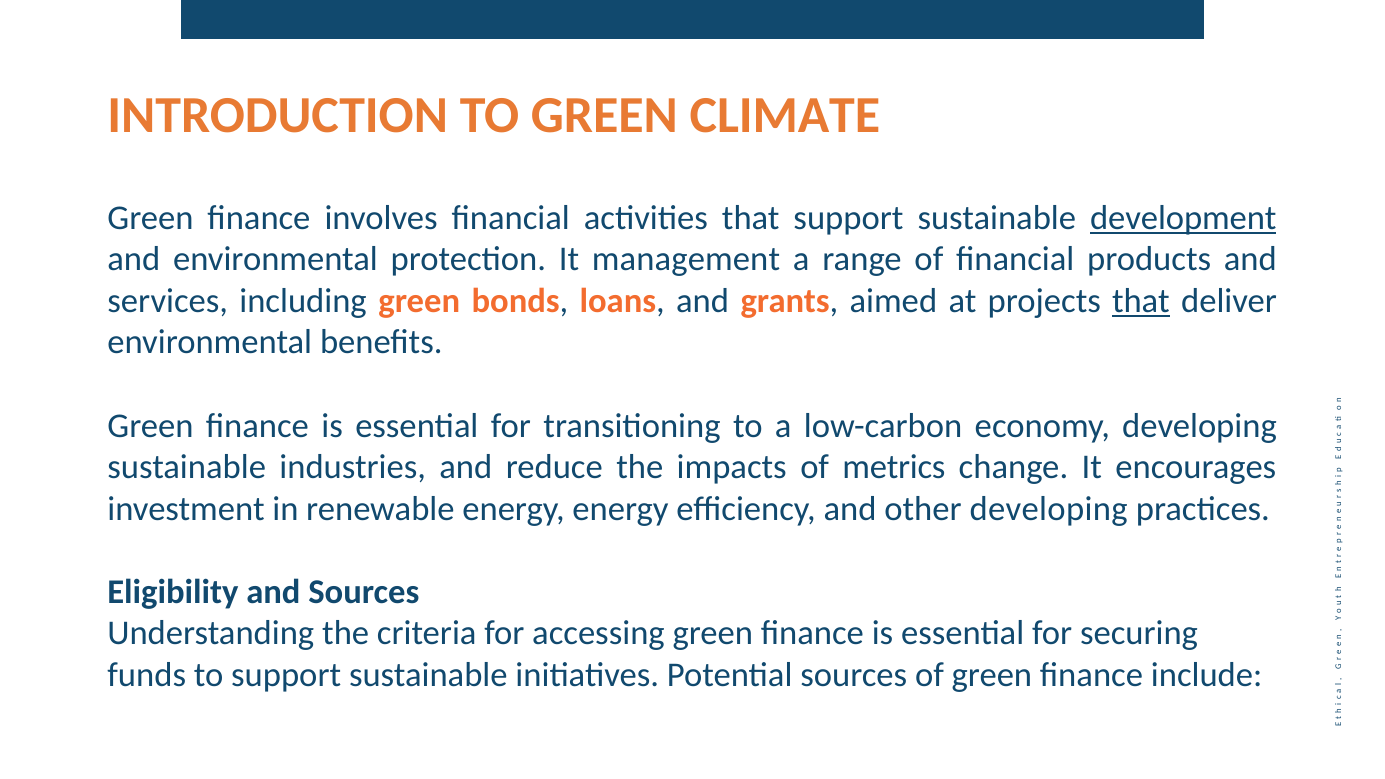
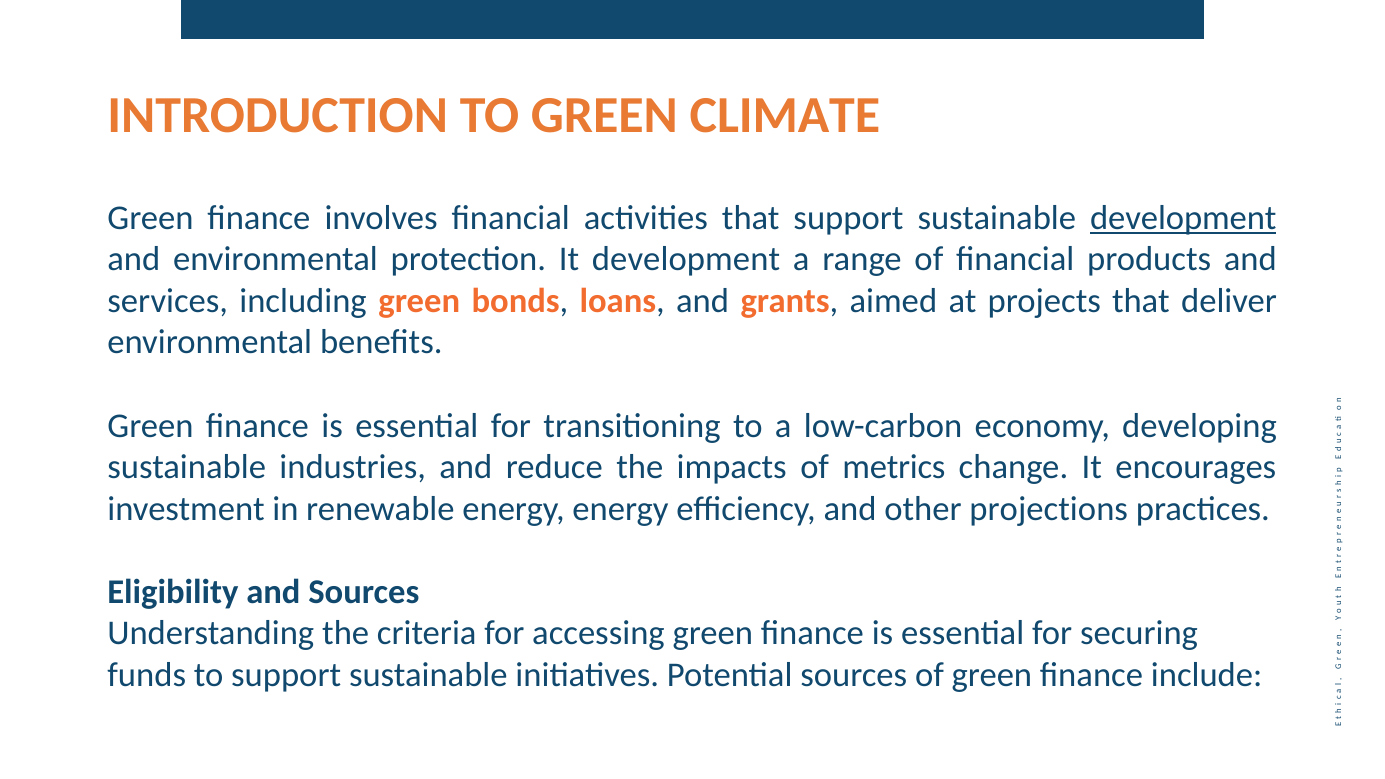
It management: management -> development
that at (1141, 301) underline: present -> none
other developing: developing -> projections
